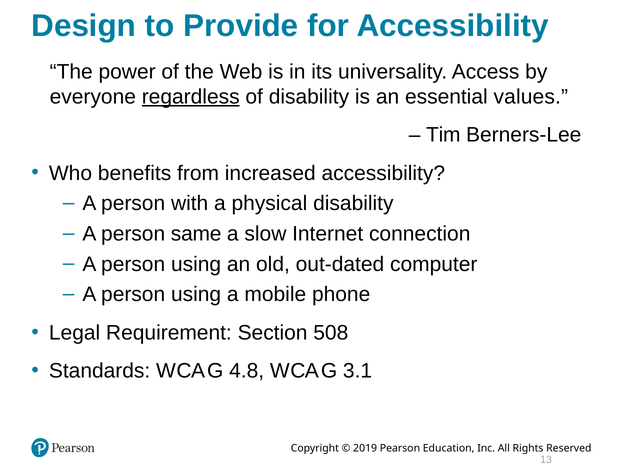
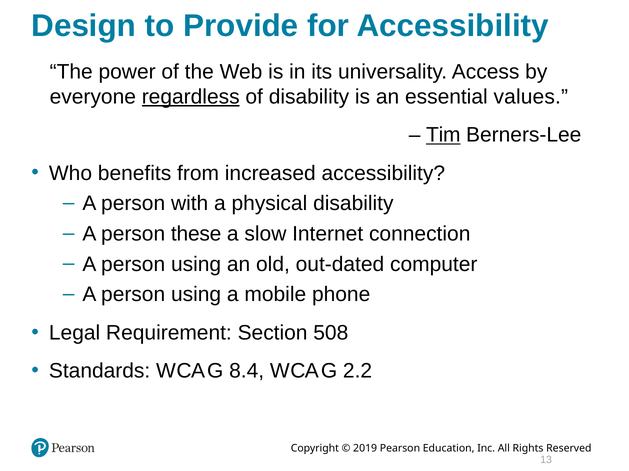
Tim underline: none -> present
same: same -> these
4.8: 4.8 -> 8.4
3.1: 3.1 -> 2.2
